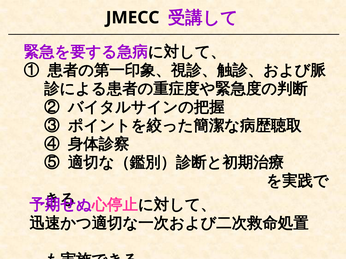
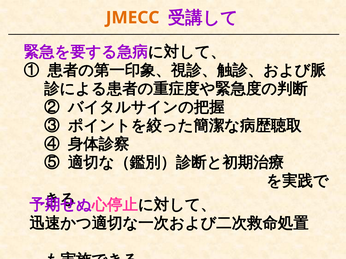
JMECC colour: black -> orange
